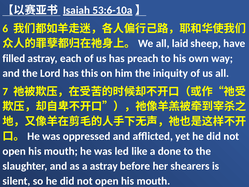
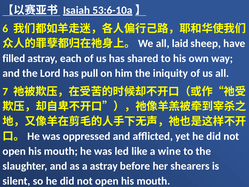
preach: preach -> shared
this: this -> pull
done: done -> wine
